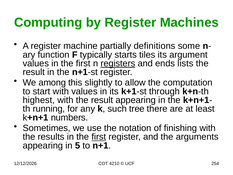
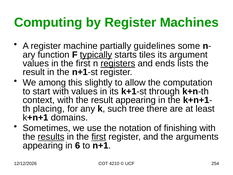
definitions: definitions -> guidelines
typically underline: none -> present
highest: highest -> context
running: running -> placing
numbers: numbers -> domains
results underline: none -> present
5: 5 -> 6
